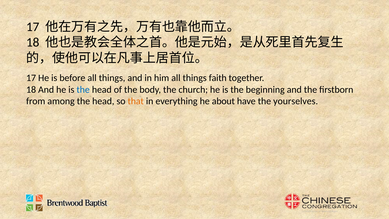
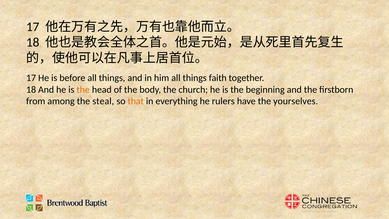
the at (83, 89) colour: blue -> orange
among the head: head -> steal
about: about -> rulers
